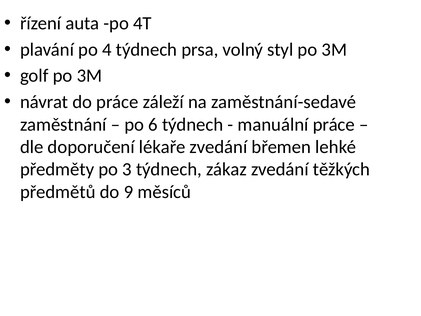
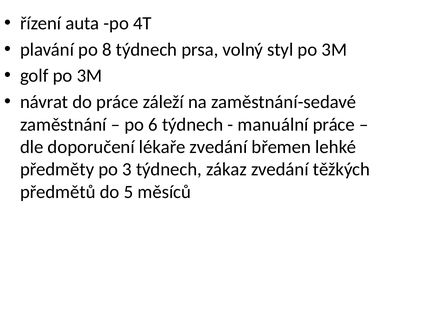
4: 4 -> 8
9: 9 -> 5
